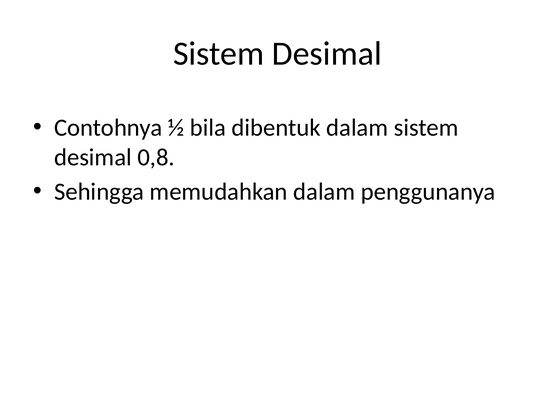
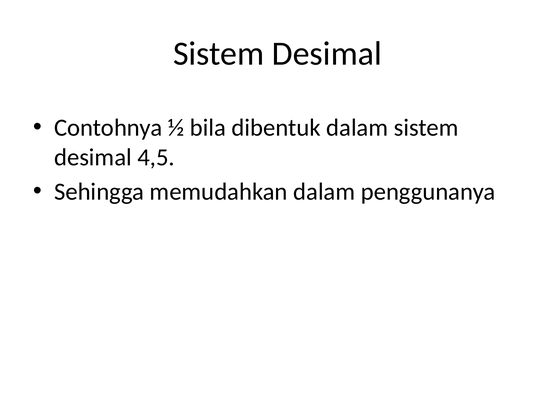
0,8: 0,8 -> 4,5
